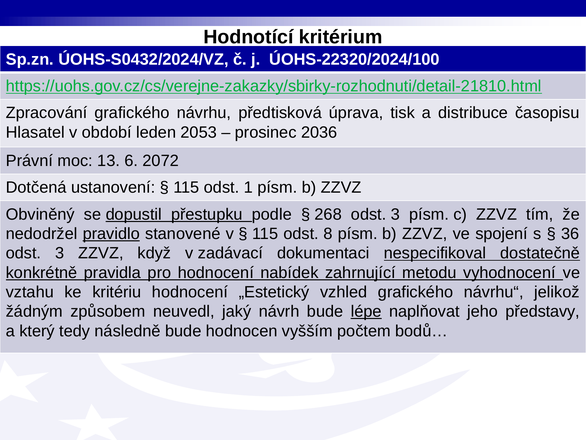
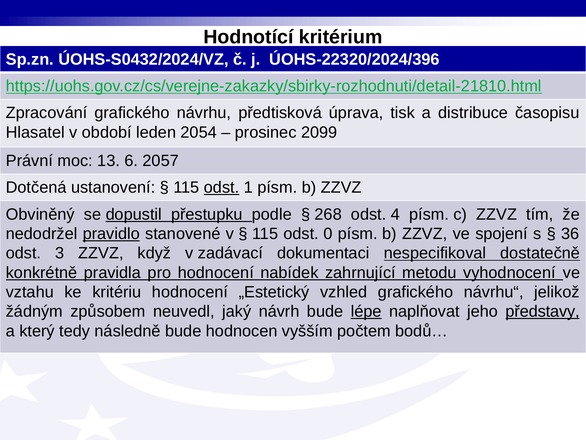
ÚOHS-22320/2024/100: ÚOHS-22320/2024/100 -> ÚOHS-22320/2024/396
2053: 2053 -> 2054
2036: 2036 -> 2099
2072: 2072 -> 2057
odst at (222, 187) underline: none -> present
268 odst 3: 3 -> 4
8: 8 -> 0
představy underline: none -> present
